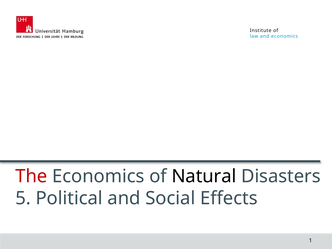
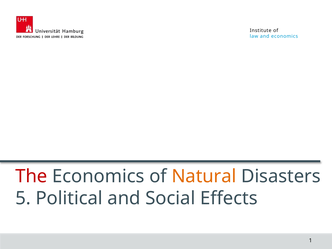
Natural colour: black -> orange
